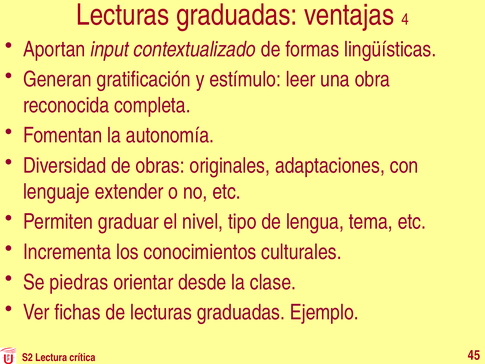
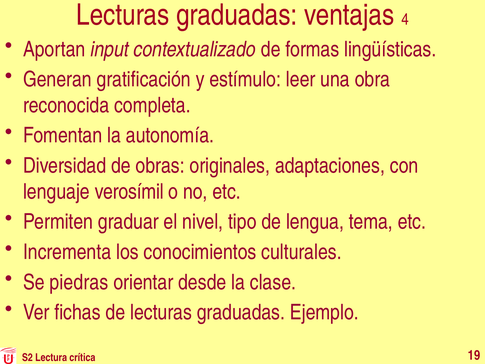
extender: extender -> verosímil
45: 45 -> 19
